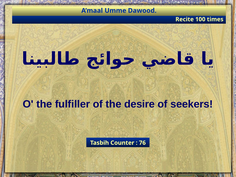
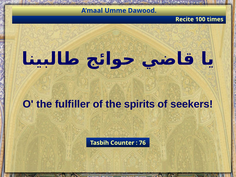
desire: desire -> spirits
